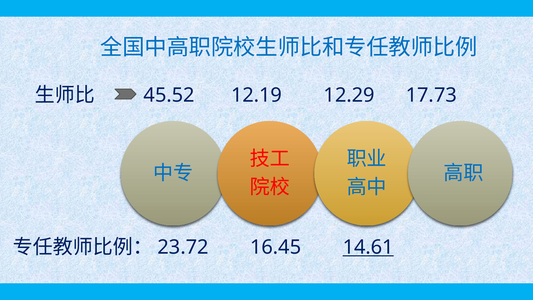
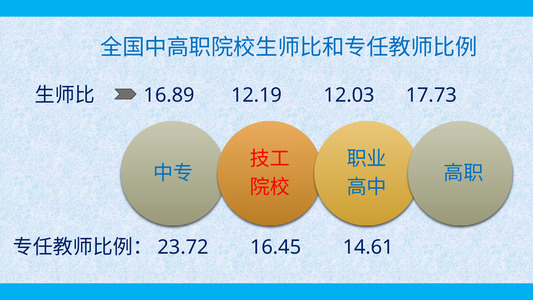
45.52: 45.52 -> 16.89
12.29: 12.29 -> 12.03
14.61 underline: present -> none
